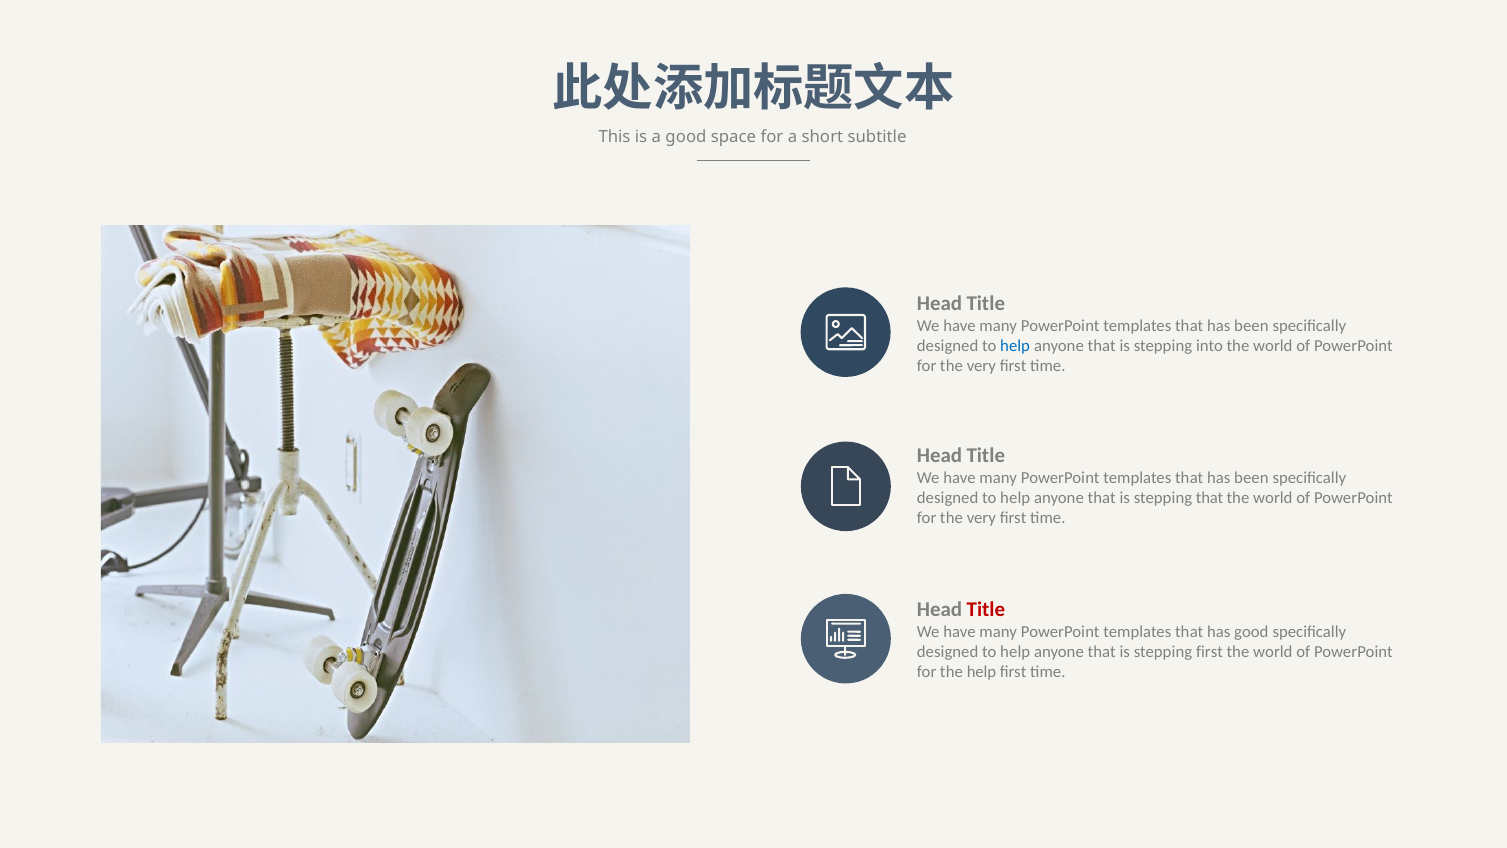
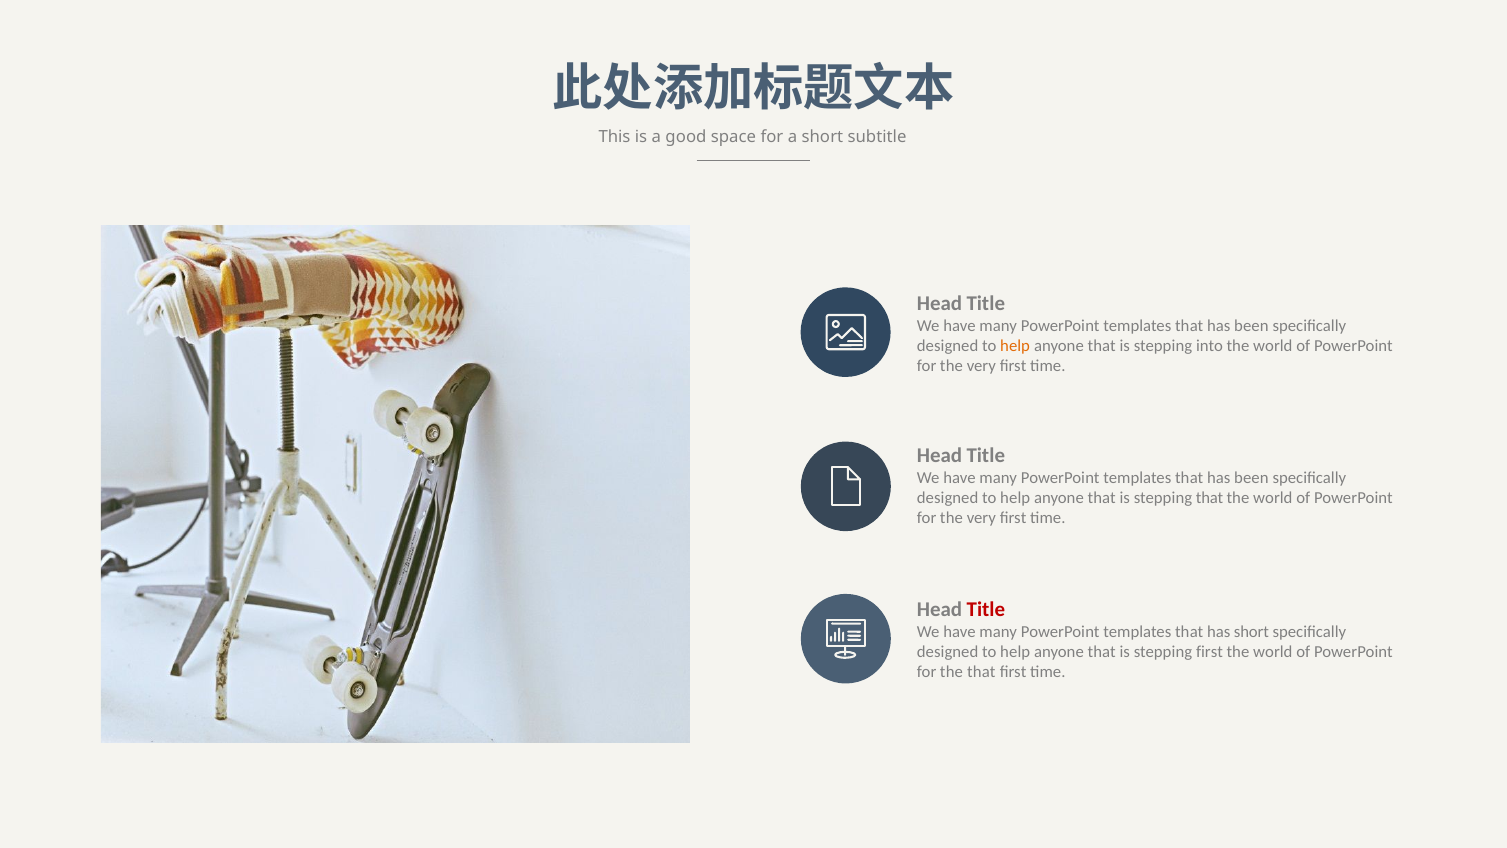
help at (1015, 346) colour: blue -> orange
has good: good -> short
the help: help -> that
